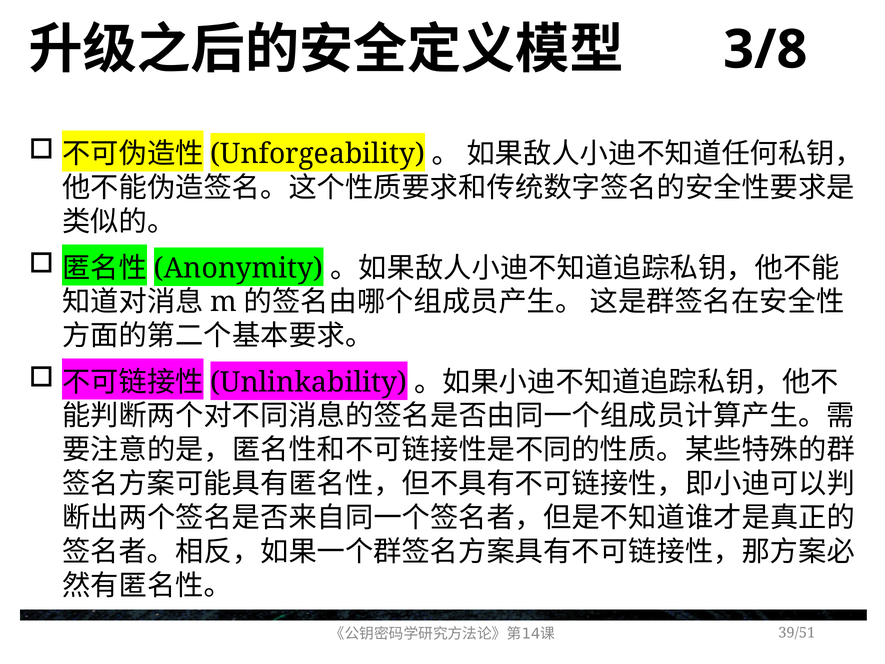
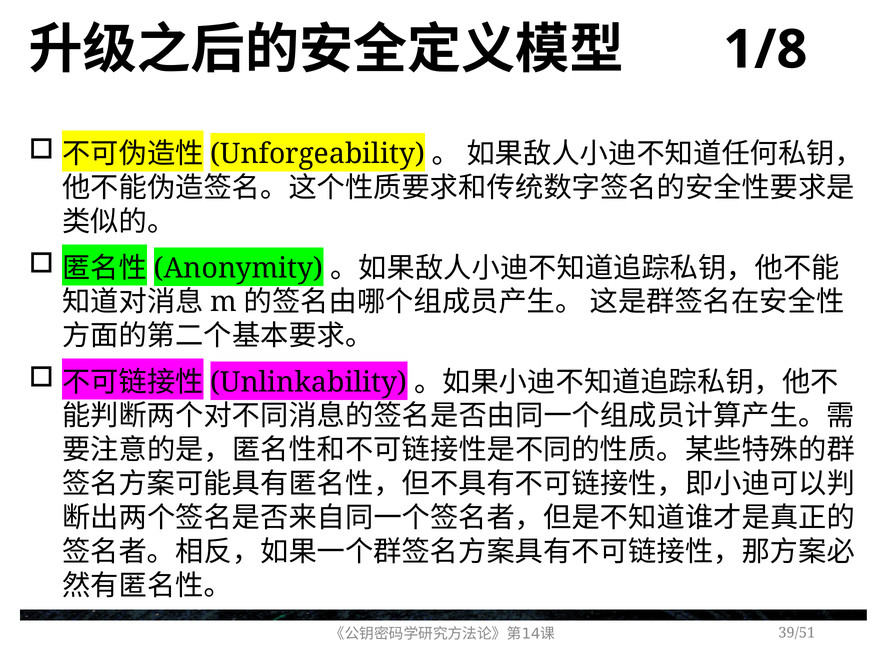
3/8: 3/8 -> 1/8
